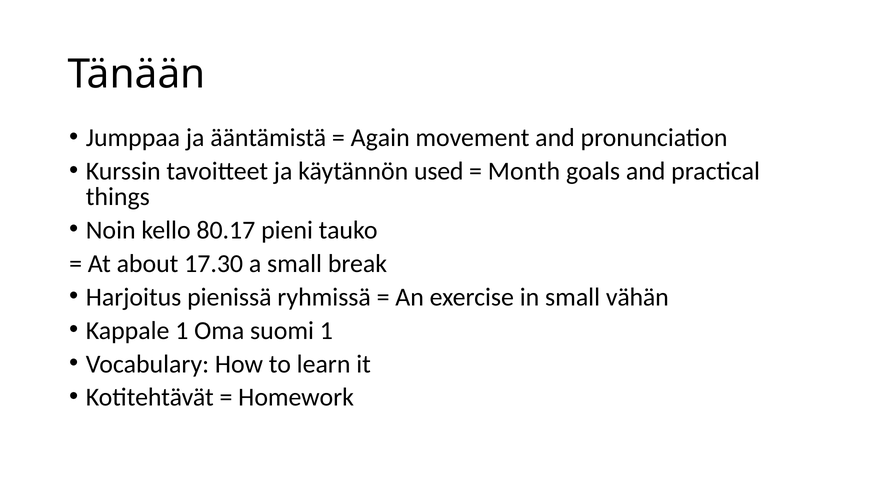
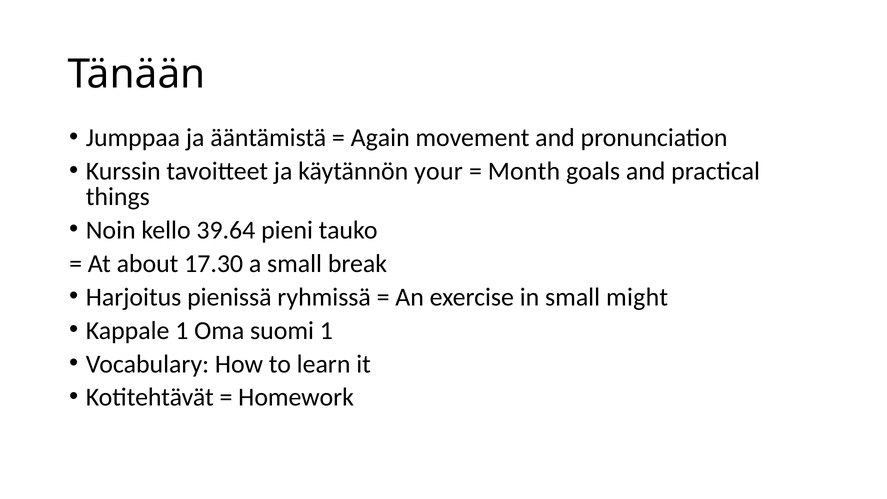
used: used -> your
80.17: 80.17 -> 39.64
vähän: vähän -> might
